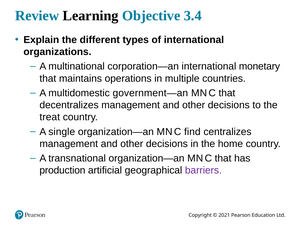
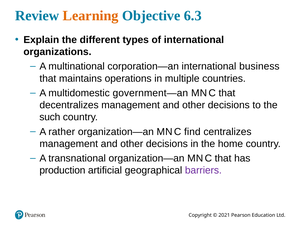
Learning colour: black -> orange
3.4: 3.4 -> 6.3
monetary: monetary -> business
treat: treat -> such
single: single -> rather
